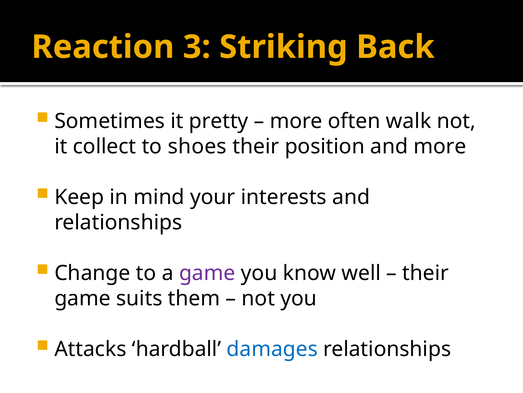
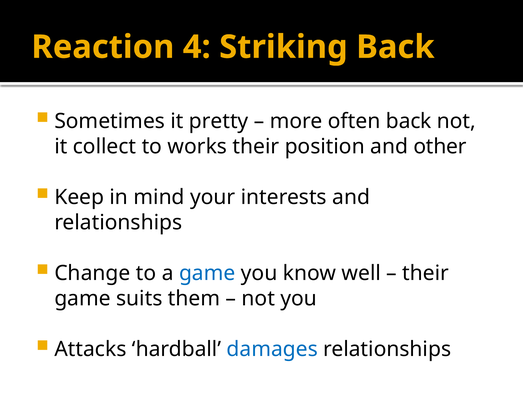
3: 3 -> 4
often walk: walk -> back
shoes: shoes -> works
and more: more -> other
game at (207, 273) colour: purple -> blue
